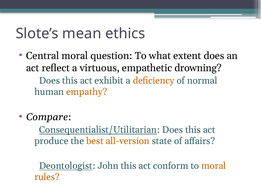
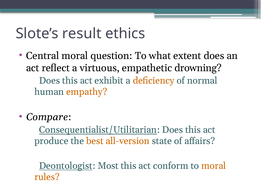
mean: mean -> result
John: John -> Most
